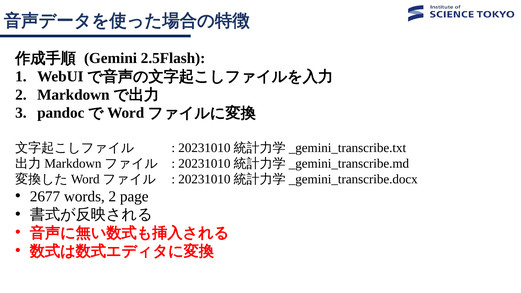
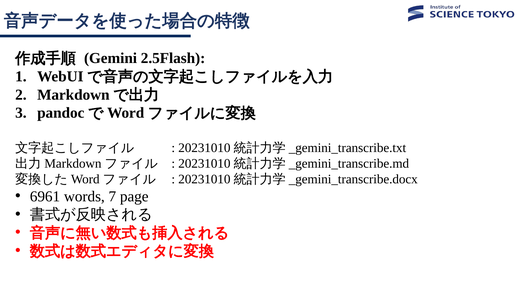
2677: 2677 -> 6961
words 2: 2 -> 7
